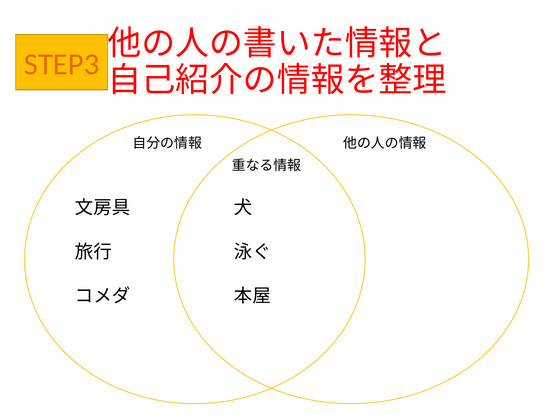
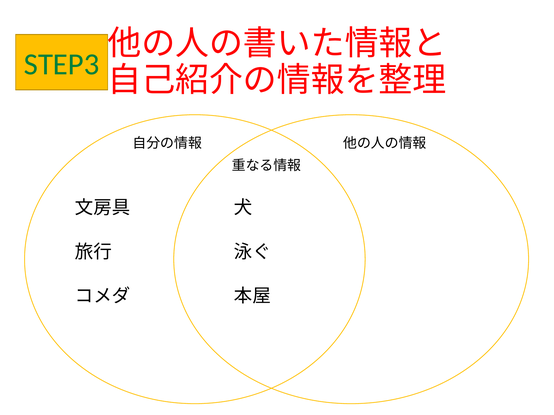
STEP3 colour: orange -> green
